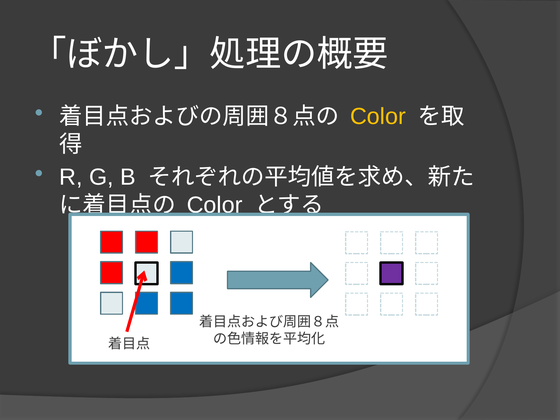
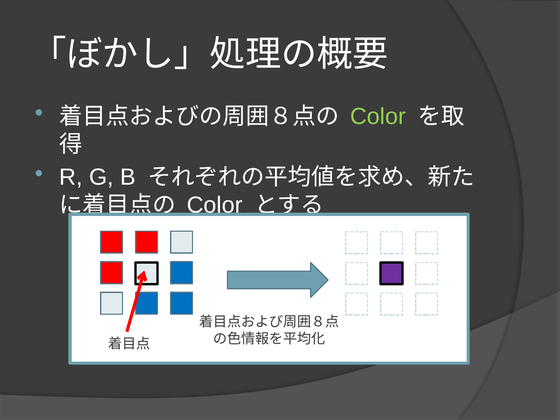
Color at (378, 116) colour: yellow -> light green
